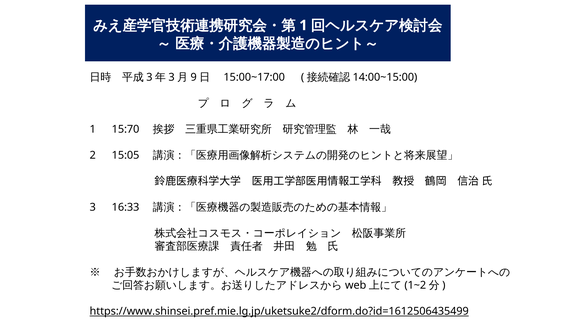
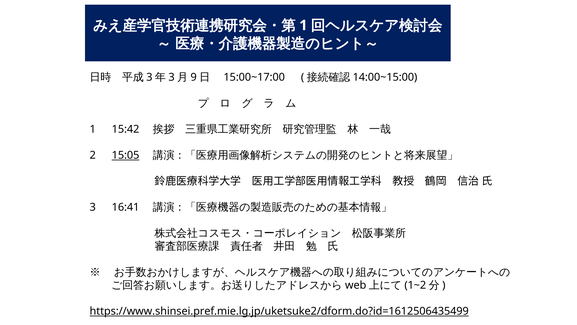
15:70: 15:70 -> 15:42
15:05 underline: none -> present
16:33: 16:33 -> 16:41
